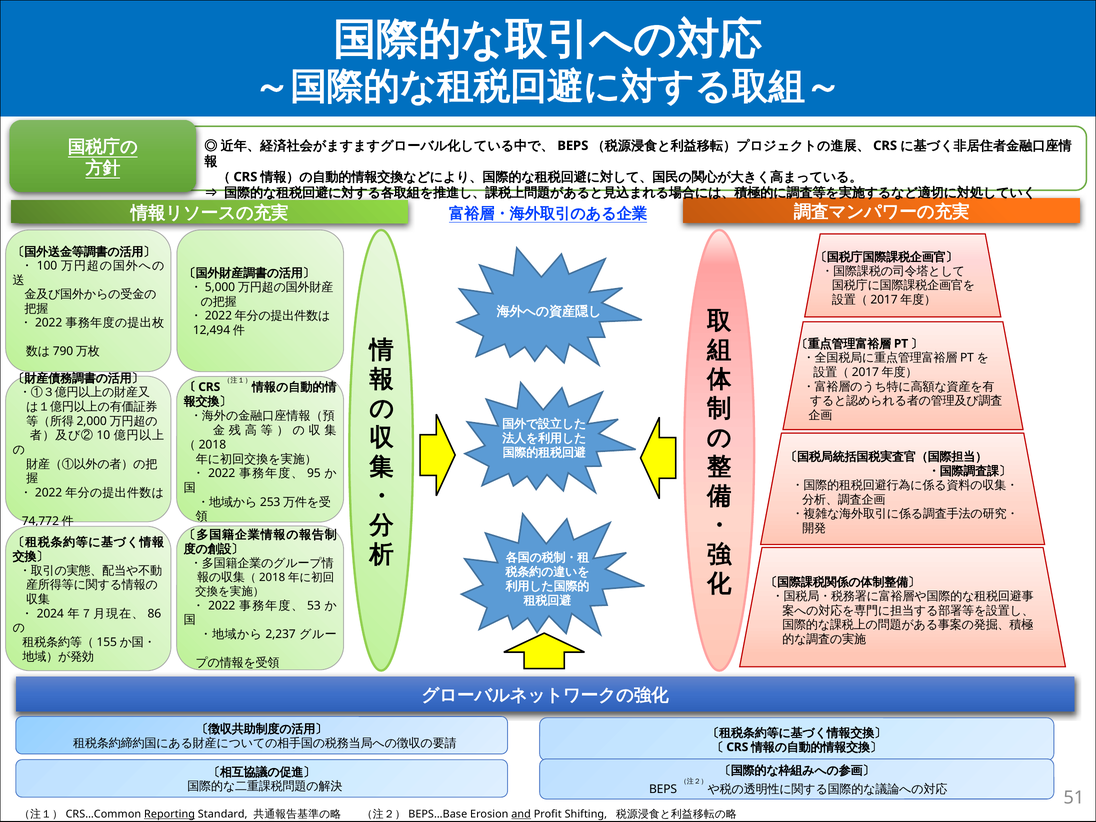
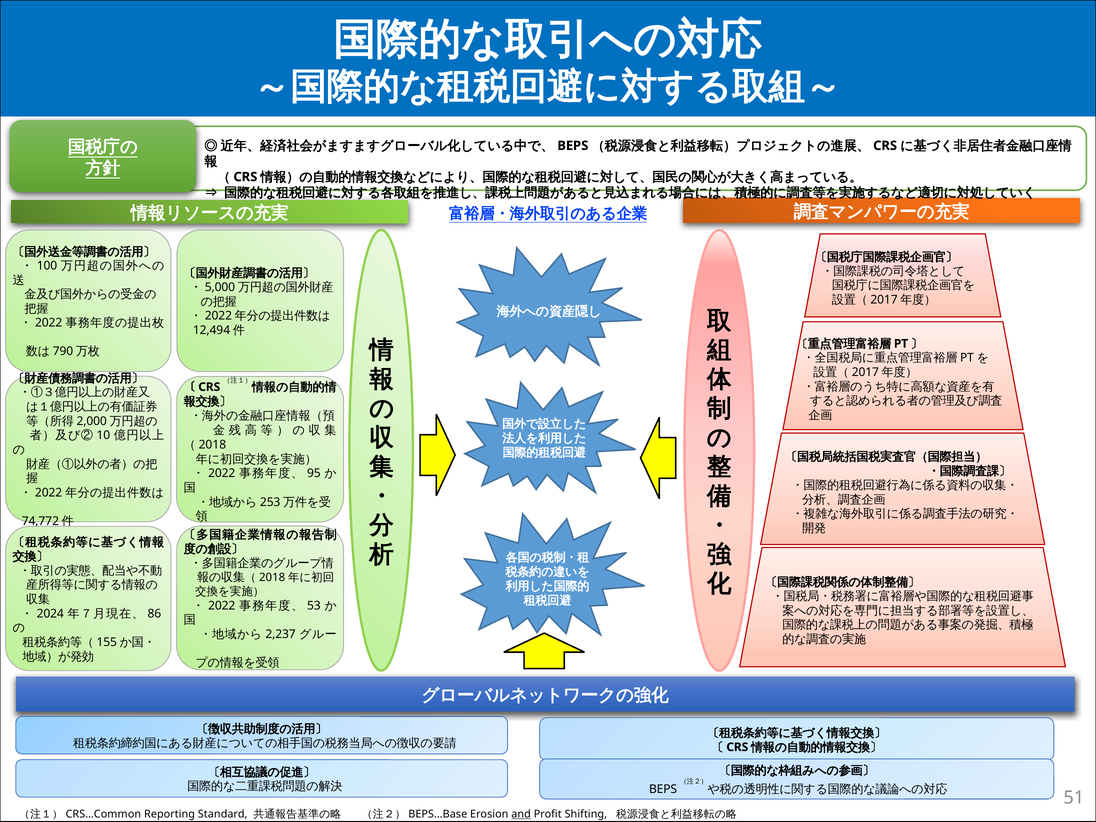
Reporting underline: present -> none
